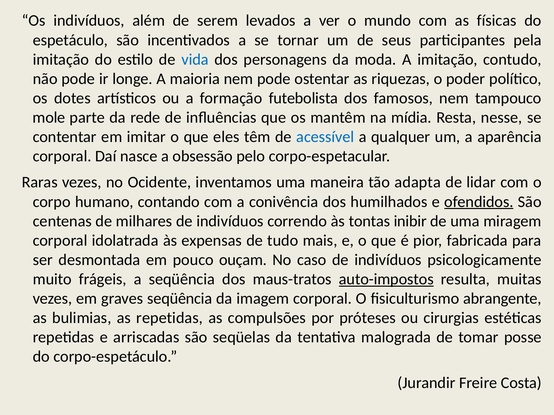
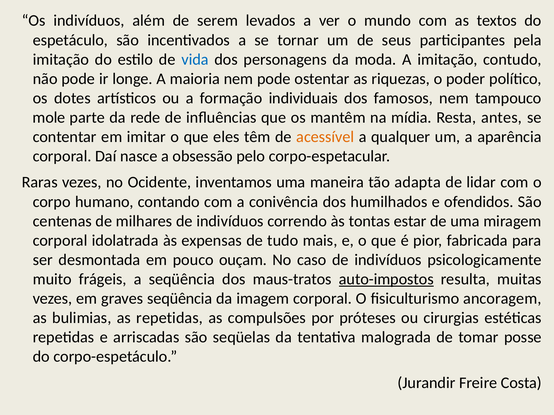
físicas: físicas -> textos
futebolista: futebolista -> individuais
nesse: nesse -> antes
acessível colour: blue -> orange
ofendidos underline: present -> none
inibir: inibir -> estar
abrangente: abrangente -> ancoragem
